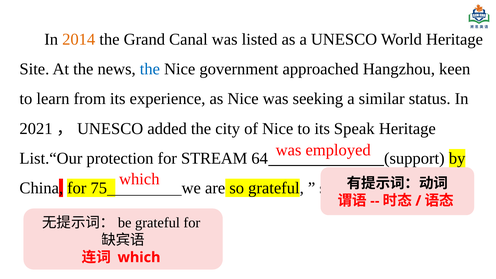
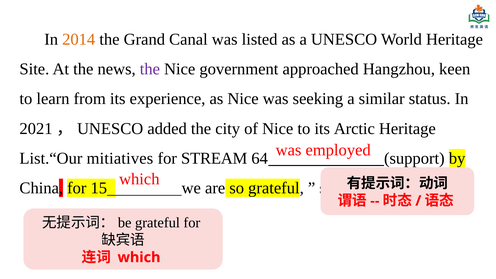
the at (150, 69) colour: blue -> purple
Speak: Speak -> Arctic
protection: protection -> mitiatives
75: 75 -> 15
